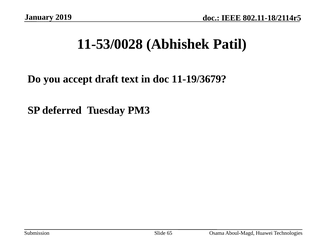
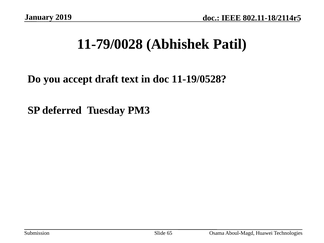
11-53/0028: 11-53/0028 -> 11-79/0028
11-19/3679: 11-19/3679 -> 11-19/0528
